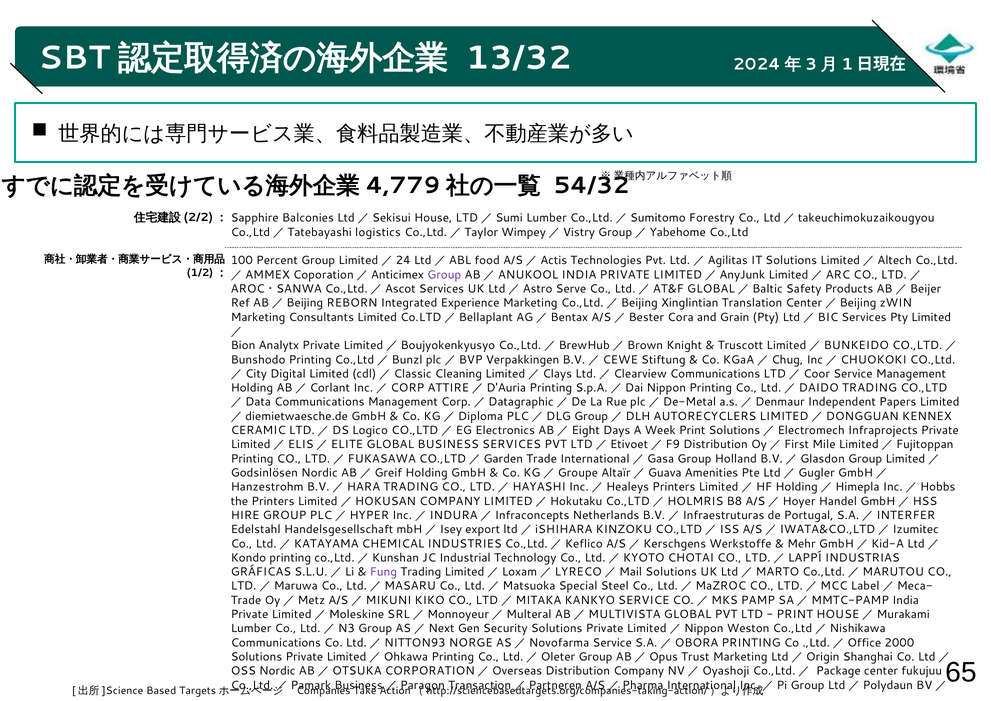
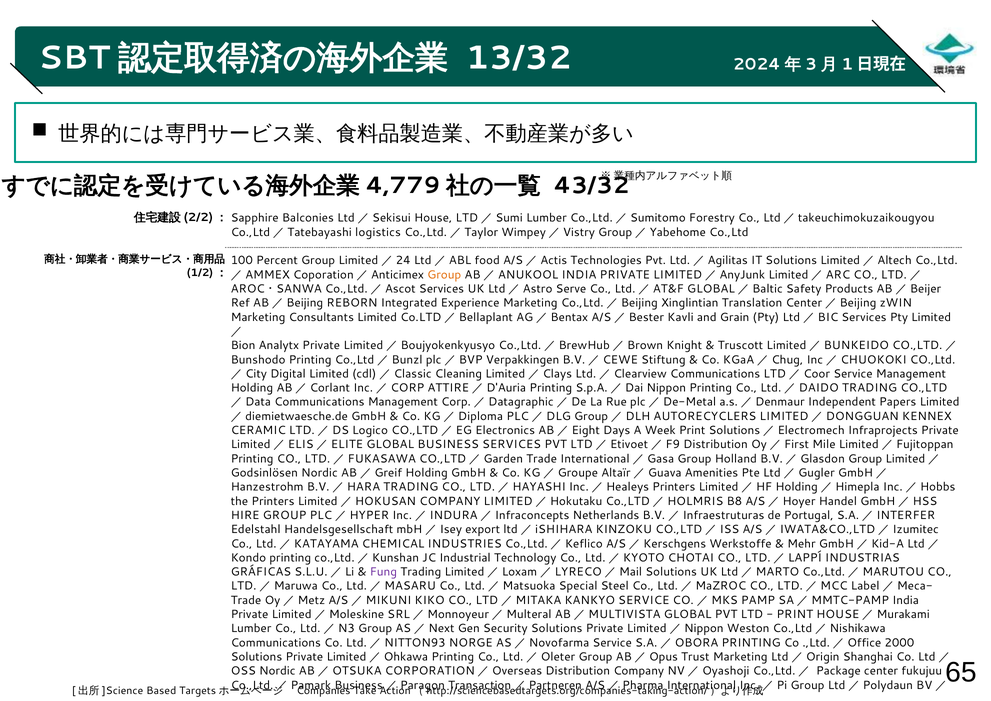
54/32: 54/32 -> 43/32
Group at (444, 275) colour: purple -> orange
Cora: Cora -> Kavli
